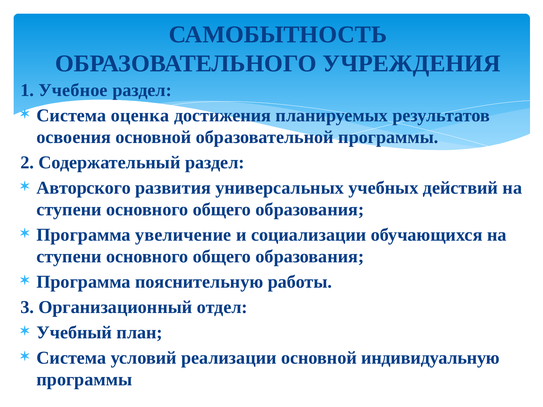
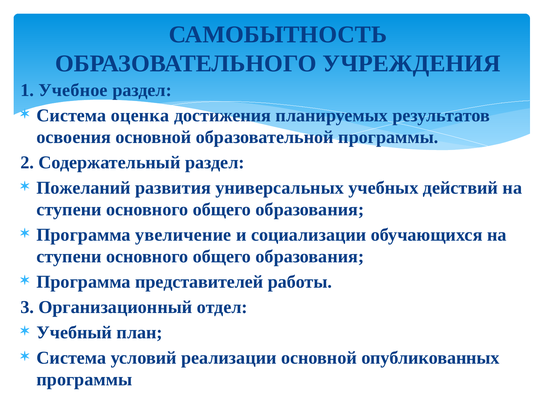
Авторского: Авторского -> Пожеланий
пояснительную: пояснительную -> представителей
индивидуальную: индивидуальную -> опубликованных
